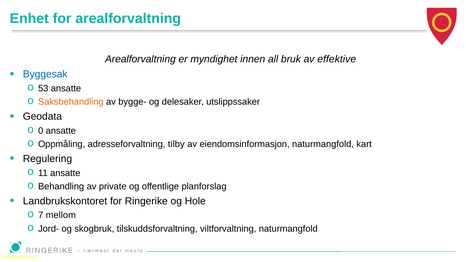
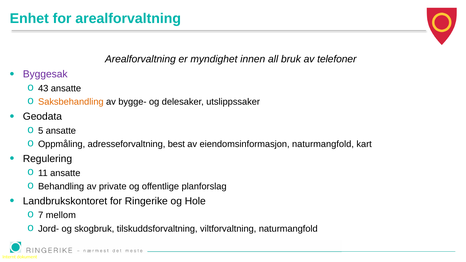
effektive: effektive -> telefoner
Byggesak colour: blue -> purple
53: 53 -> 43
0: 0 -> 5
tilby: tilby -> best
